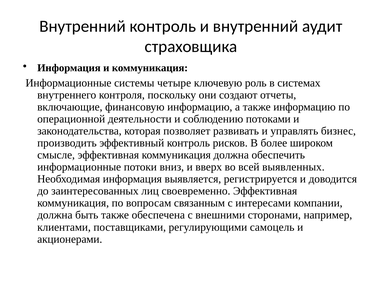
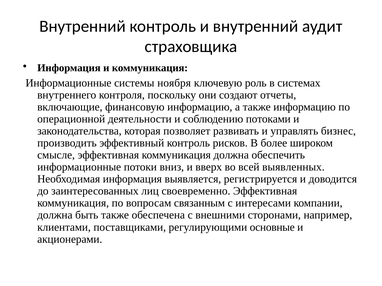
четыре: четыре -> ноября
самоцель: самоцель -> основные
